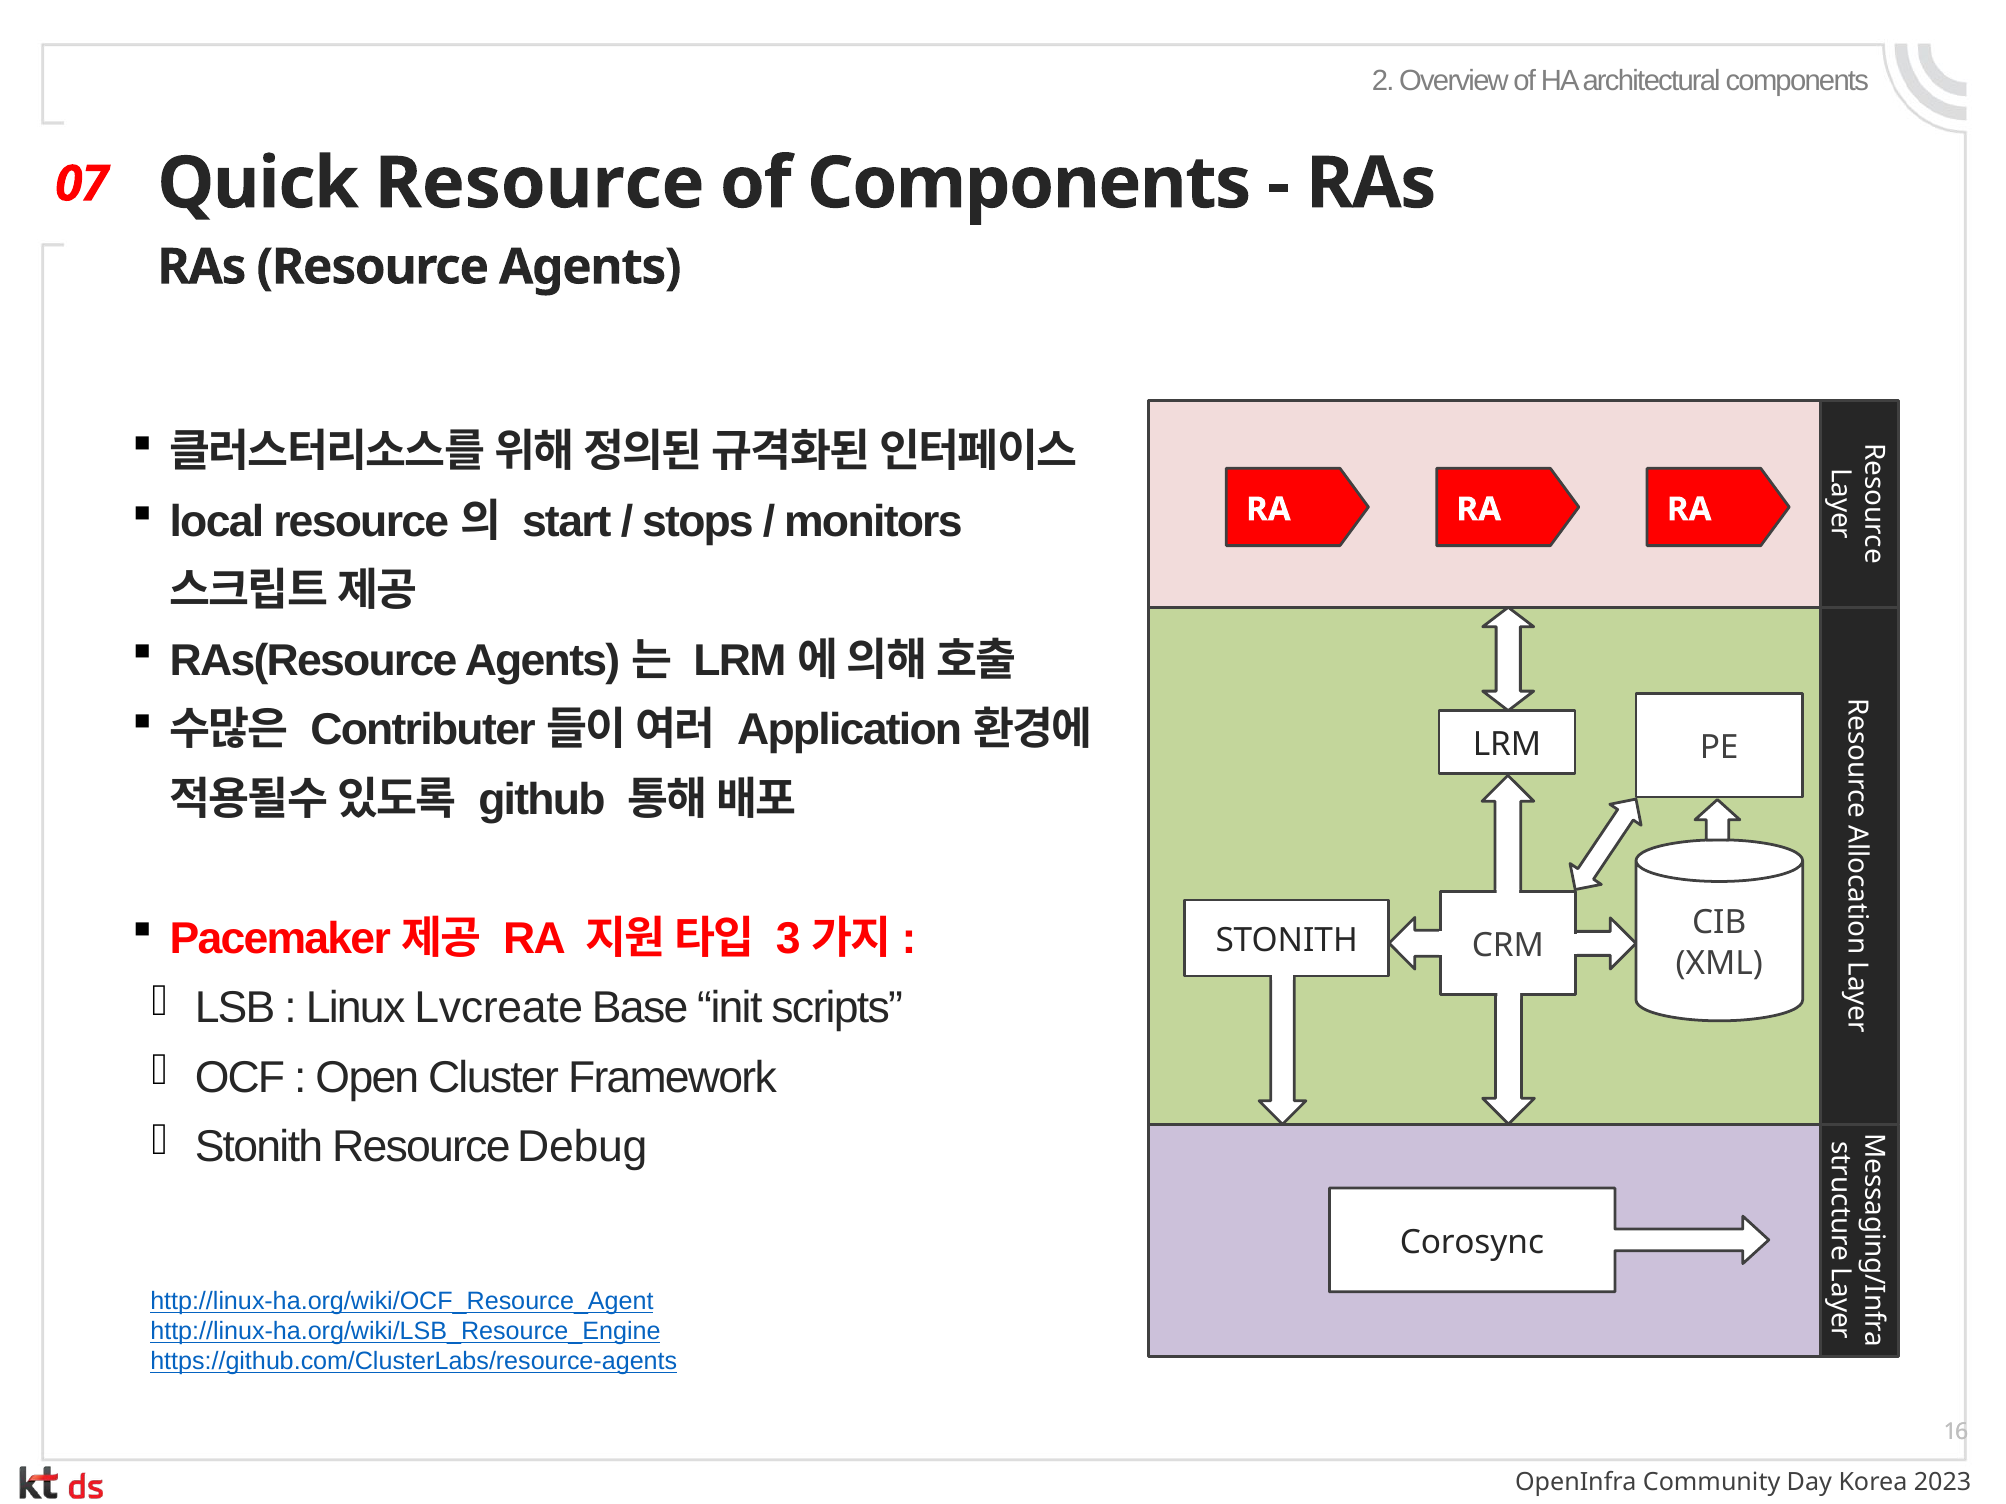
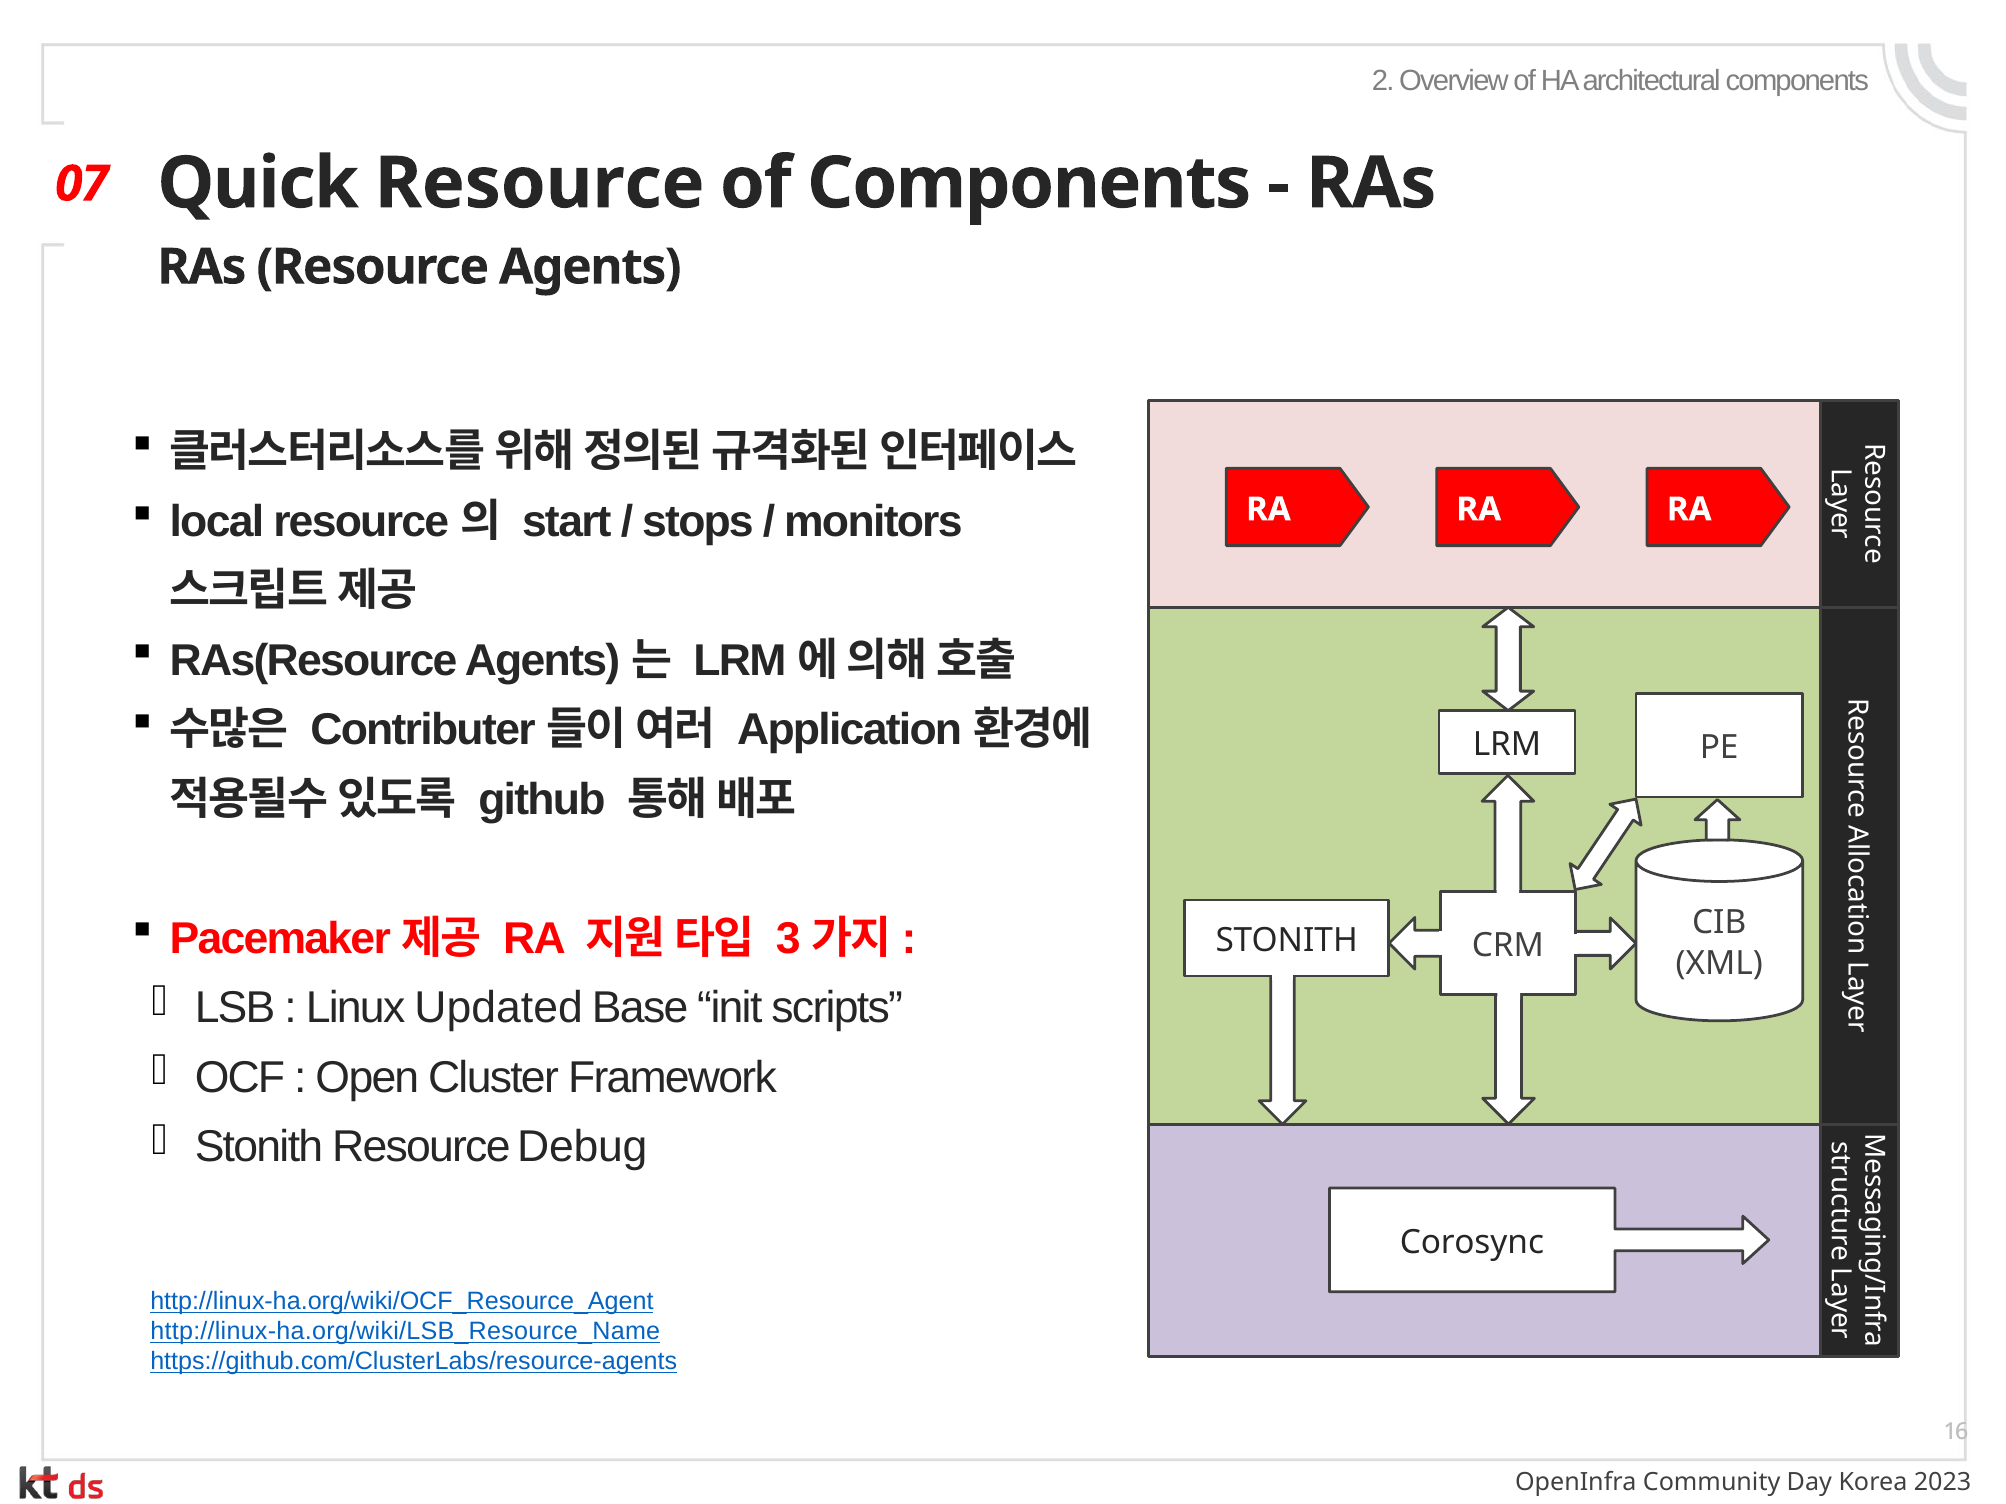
Lvcreate: Lvcreate -> Updated
http://linux-ha.org/wiki/LSB_Resource_Engine: http://linux-ha.org/wiki/LSB_Resource_Engine -> http://linux-ha.org/wiki/LSB_Resource_Name
